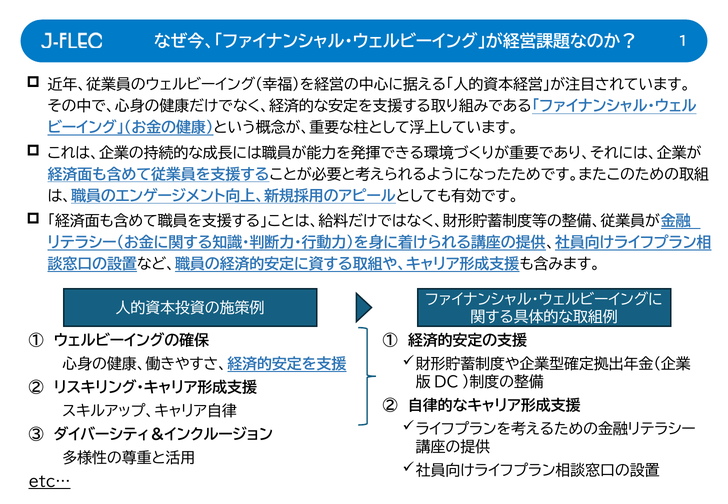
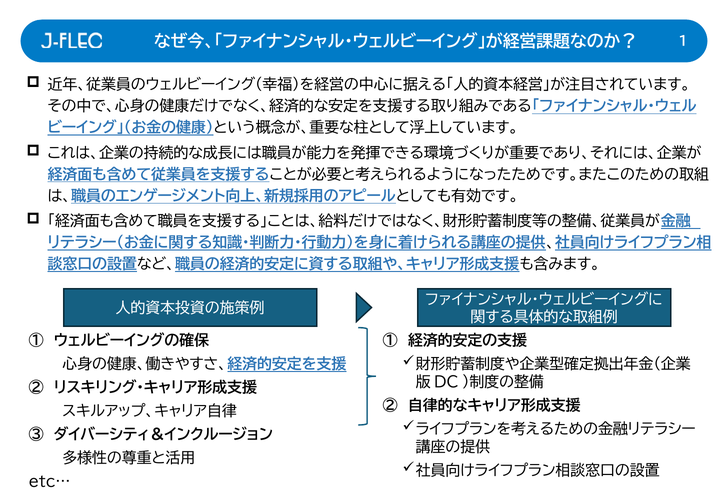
etc… underline: present -> none
